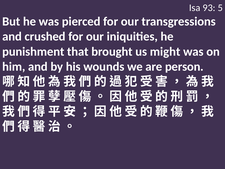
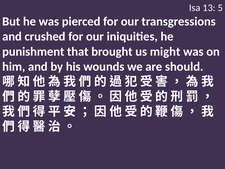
93: 93 -> 13
person: person -> should
